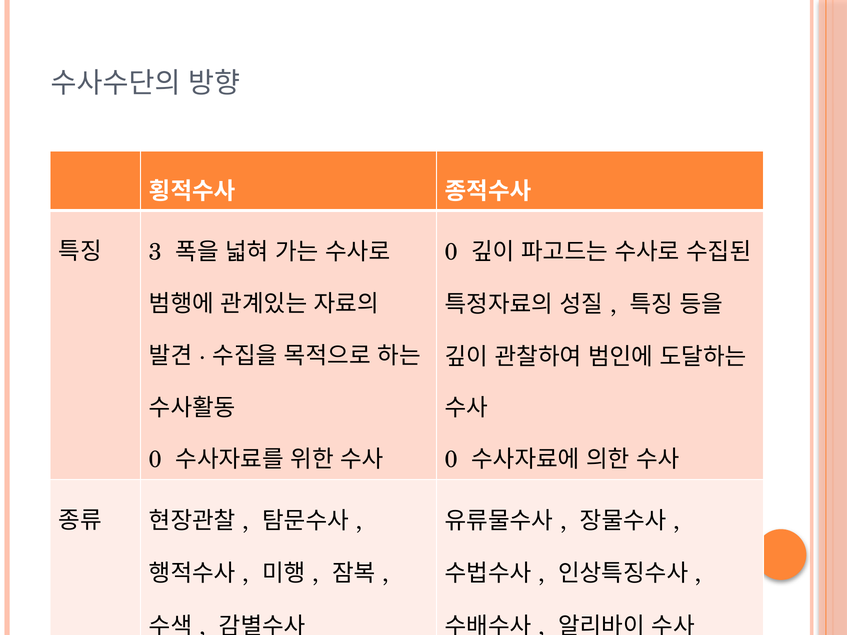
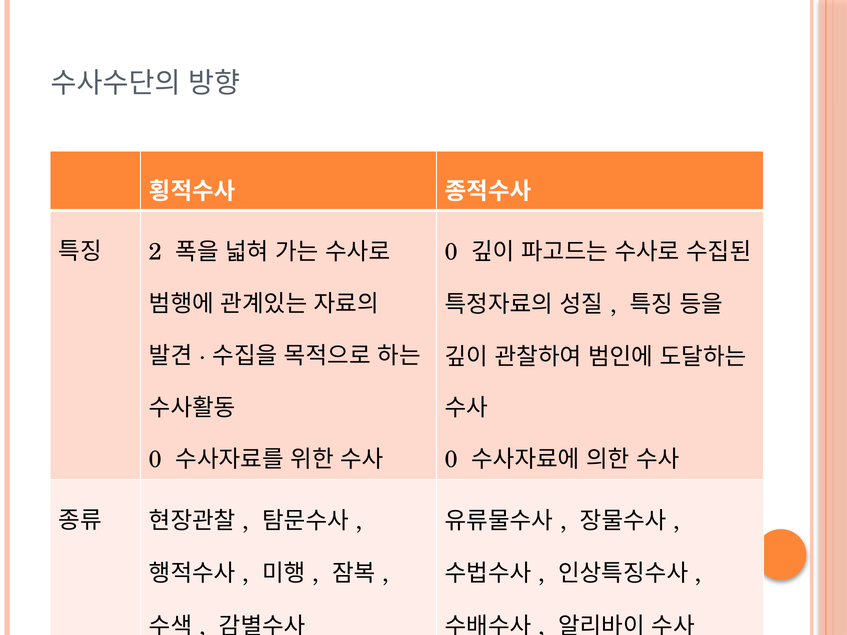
3: 3 -> 2
